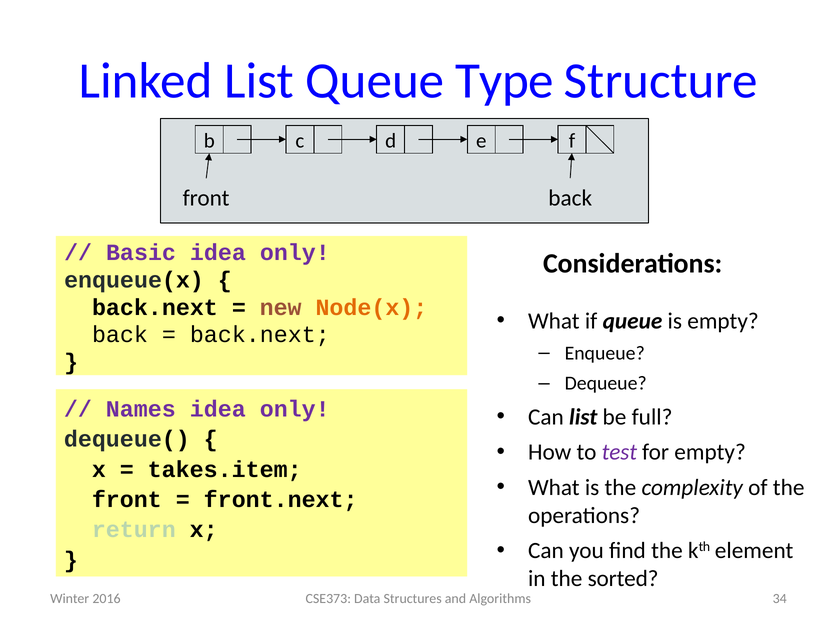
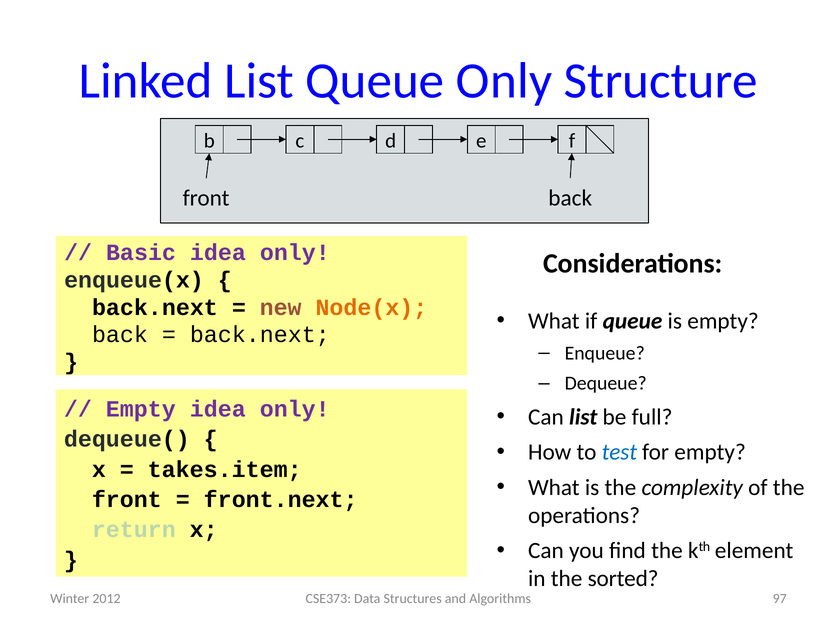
Queue Type: Type -> Only
Names at (141, 409): Names -> Empty
test colour: purple -> blue
34: 34 -> 97
2016: 2016 -> 2012
